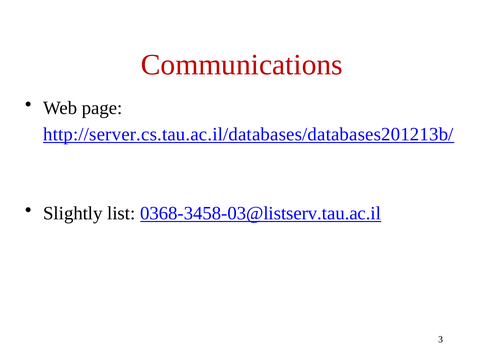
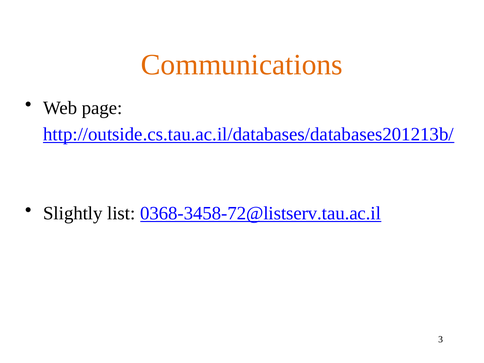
Communications colour: red -> orange
http://server.cs.tau.ac.il/databases/databases201213b/: http://server.cs.tau.ac.il/databases/databases201213b/ -> http://outside.cs.tau.ac.il/databases/databases201213b/
0368-3458-03@listserv.tau.ac.il: 0368-3458-03@listserv.tau.ac.il -> 0368-3458-72@listserv.tau.ac.il
